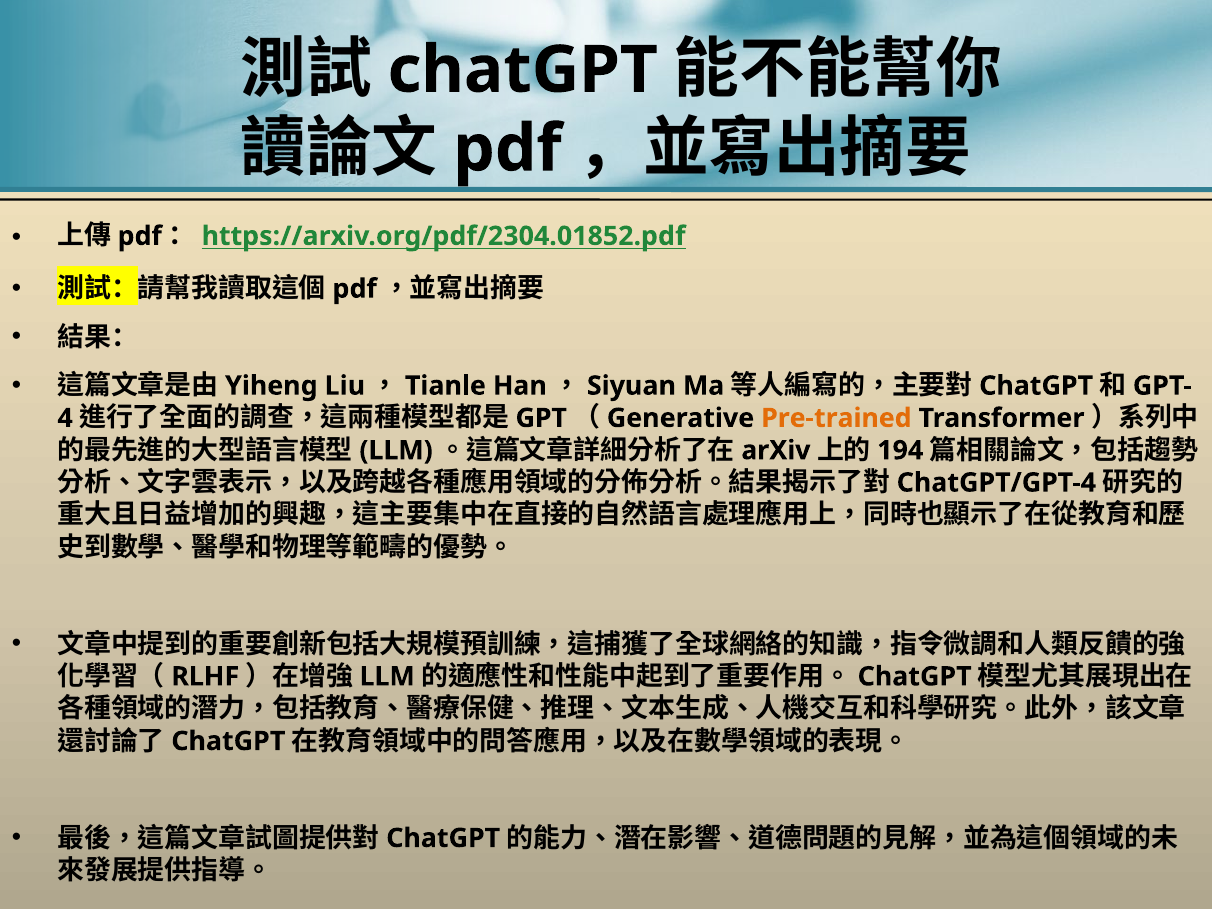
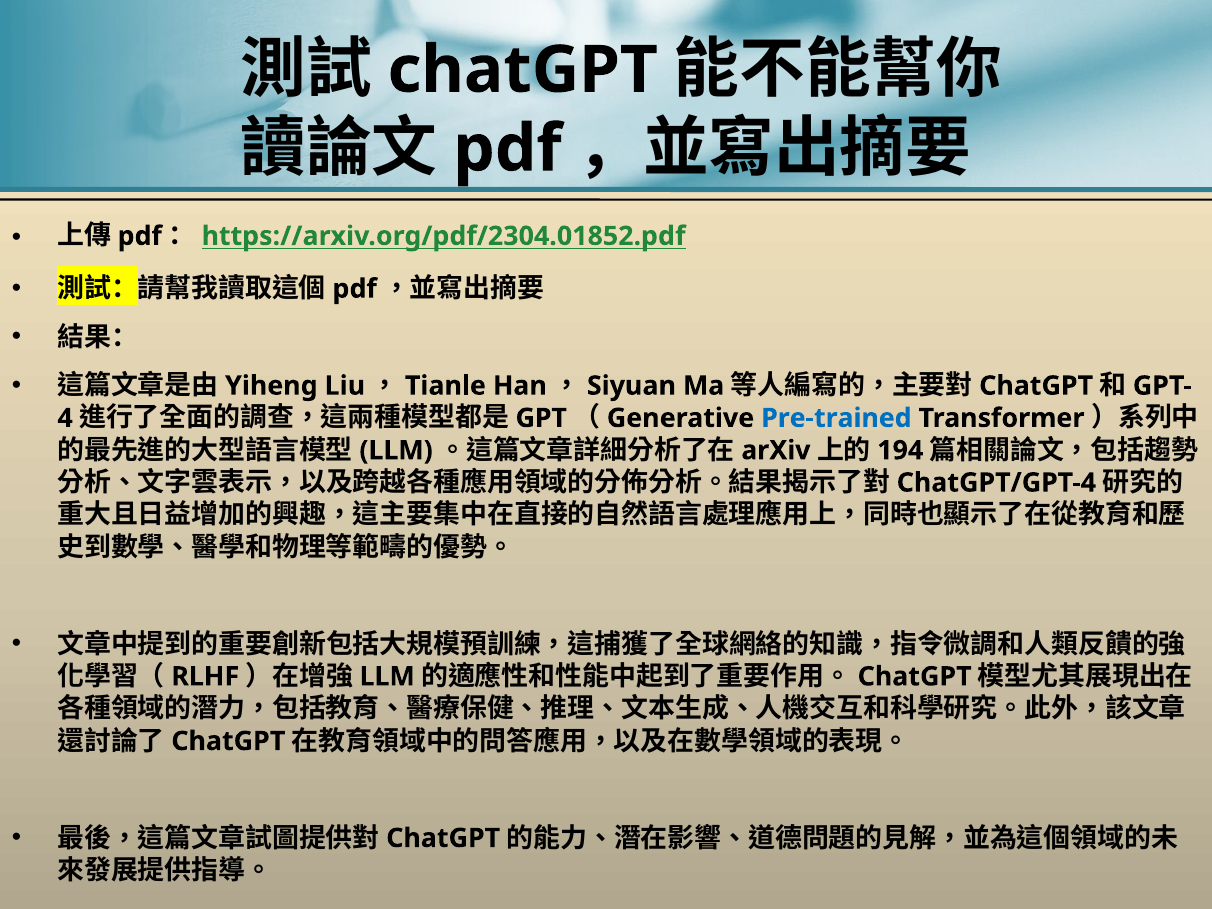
Pre-trained colour: orange -> blue
